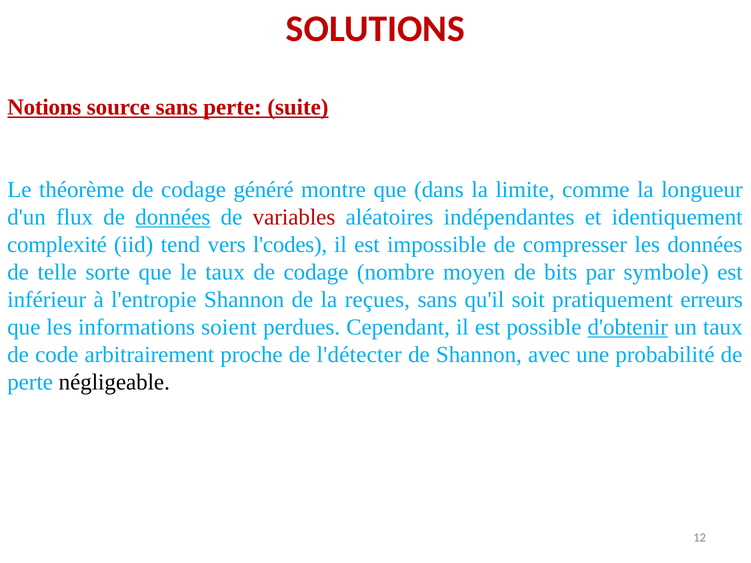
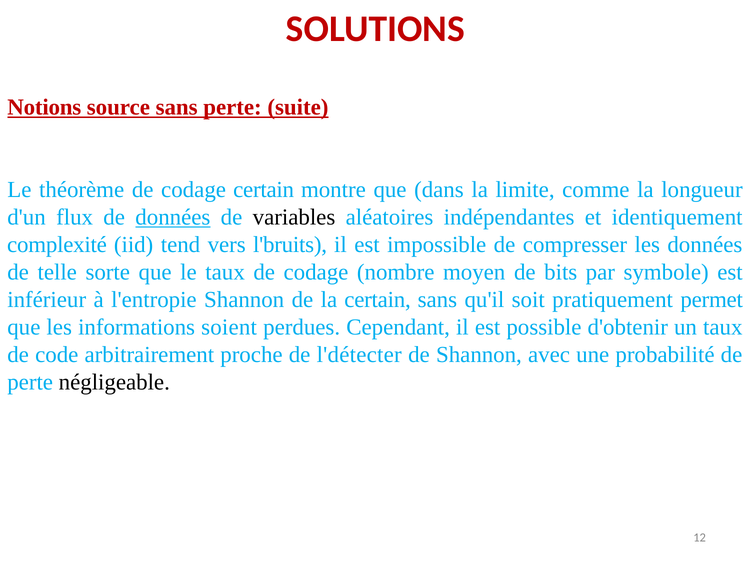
codage généré: généré -> certain
variables colour: red -> black
l'codes: l'codes -> l'bruits
la reçues: reçues -> certain
erreurs: erreurs -> permet
d'obtenir underline: present -> none
